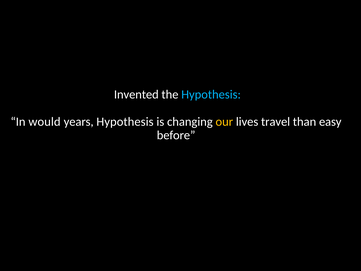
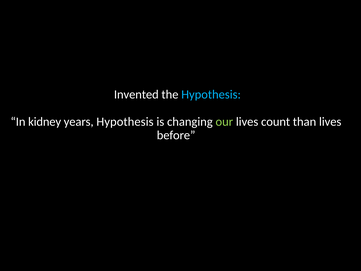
would: would -> kidney
our colour: yellow -> light green
travel: travel -> count
than easy: easy -> lives
